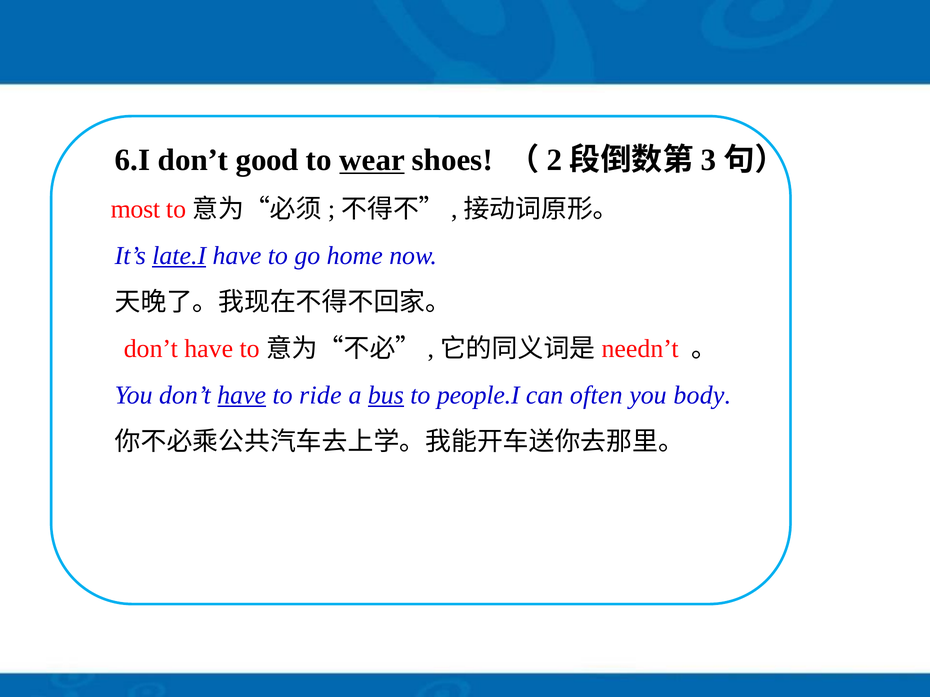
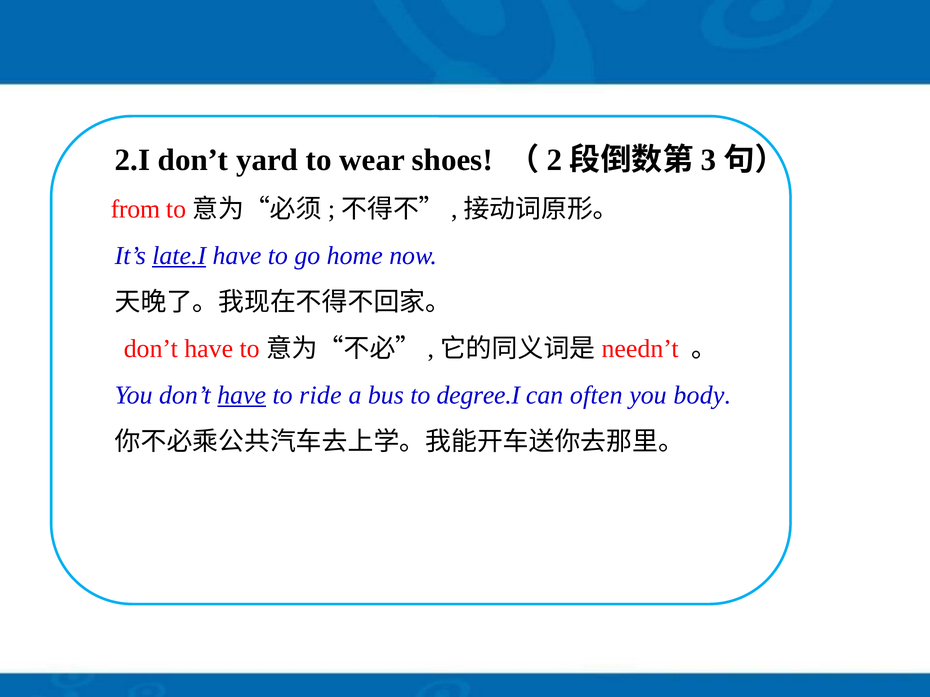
6.I: 6.I -> 2.I
good: good -> yard
wear underline: present -> none
most: most -> from
bus underline: present -> none
people.I: people.I -> degree.I
